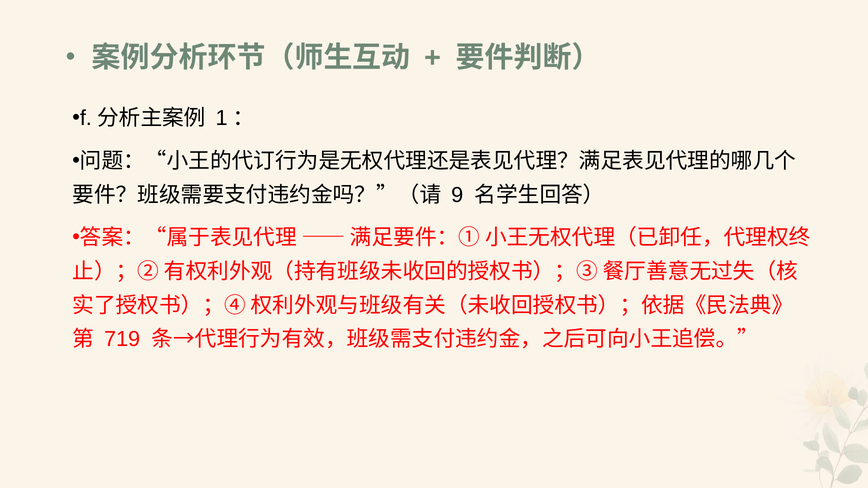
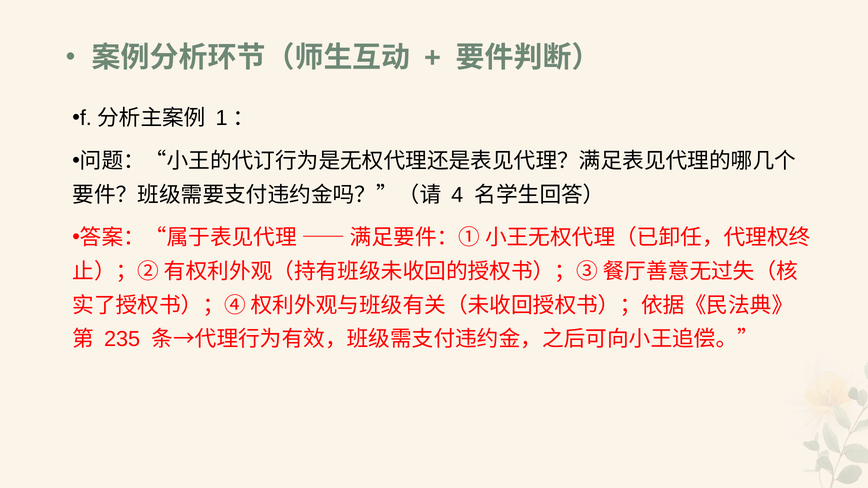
9: 9 -> 4
719: 719 -> 235
